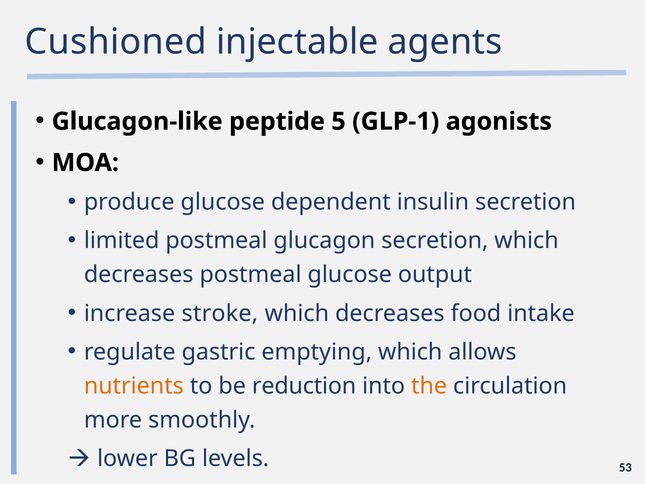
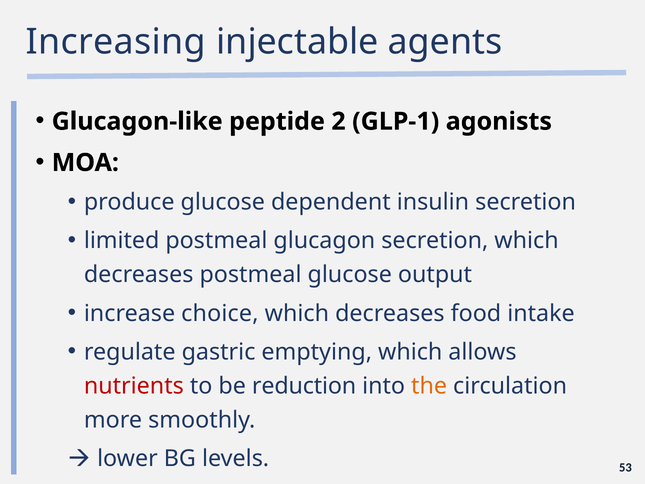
Cushioned: Cushioned -> Increasing
5: 5 -> 2
stroke: stroke -> choice
nutrients colour: orange -> red
